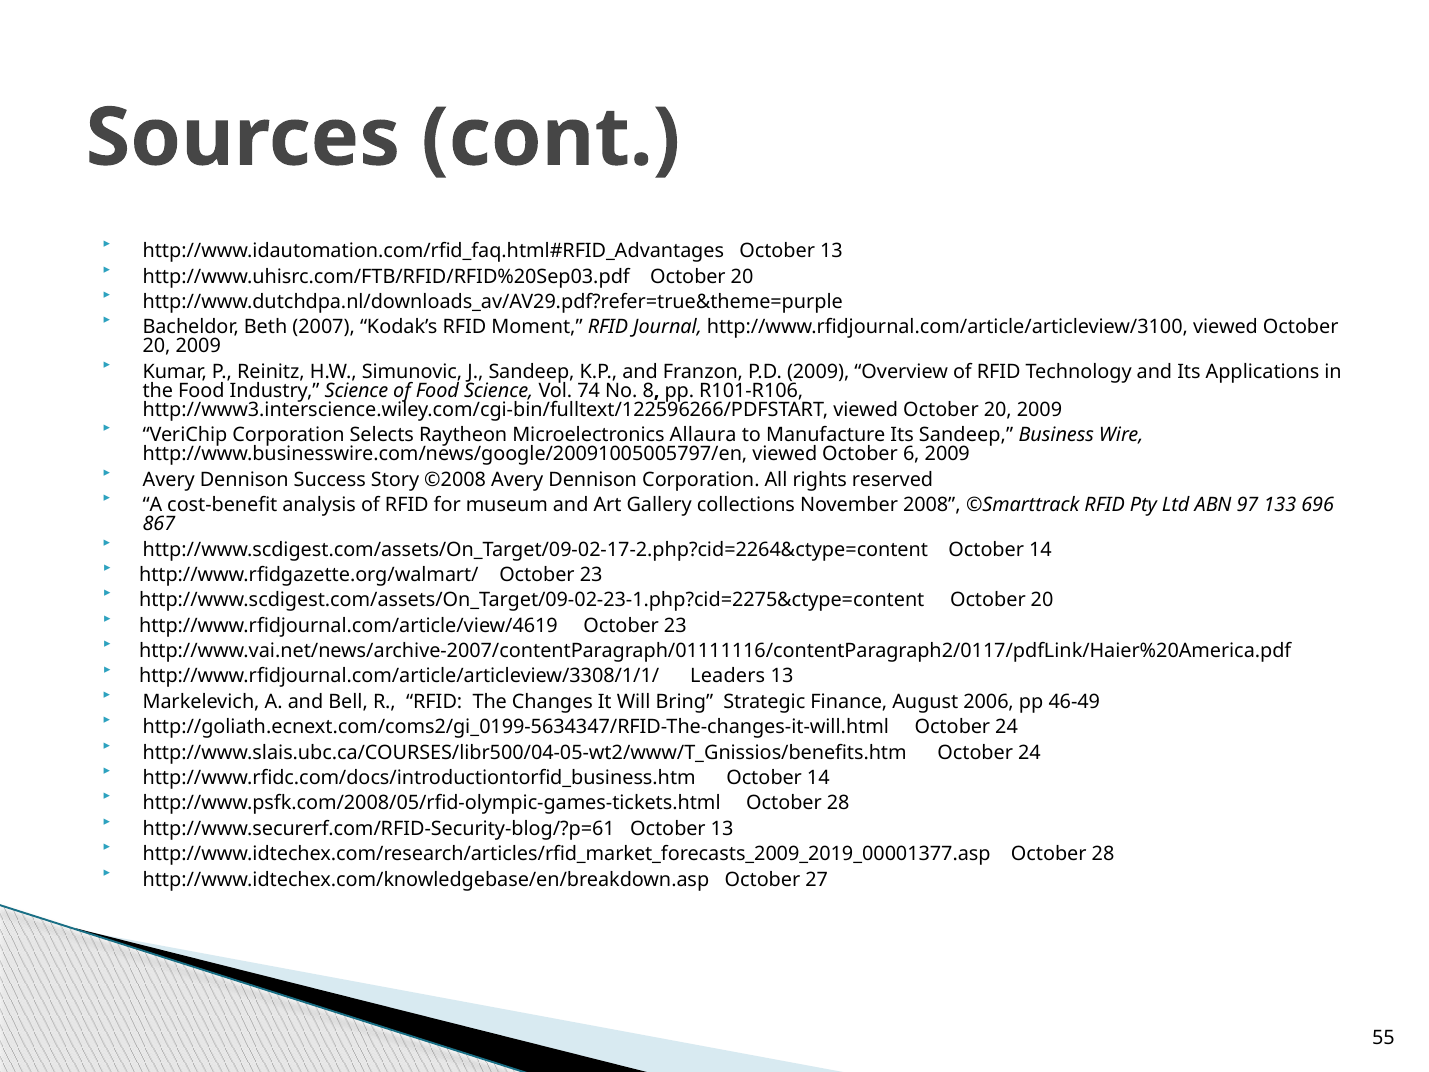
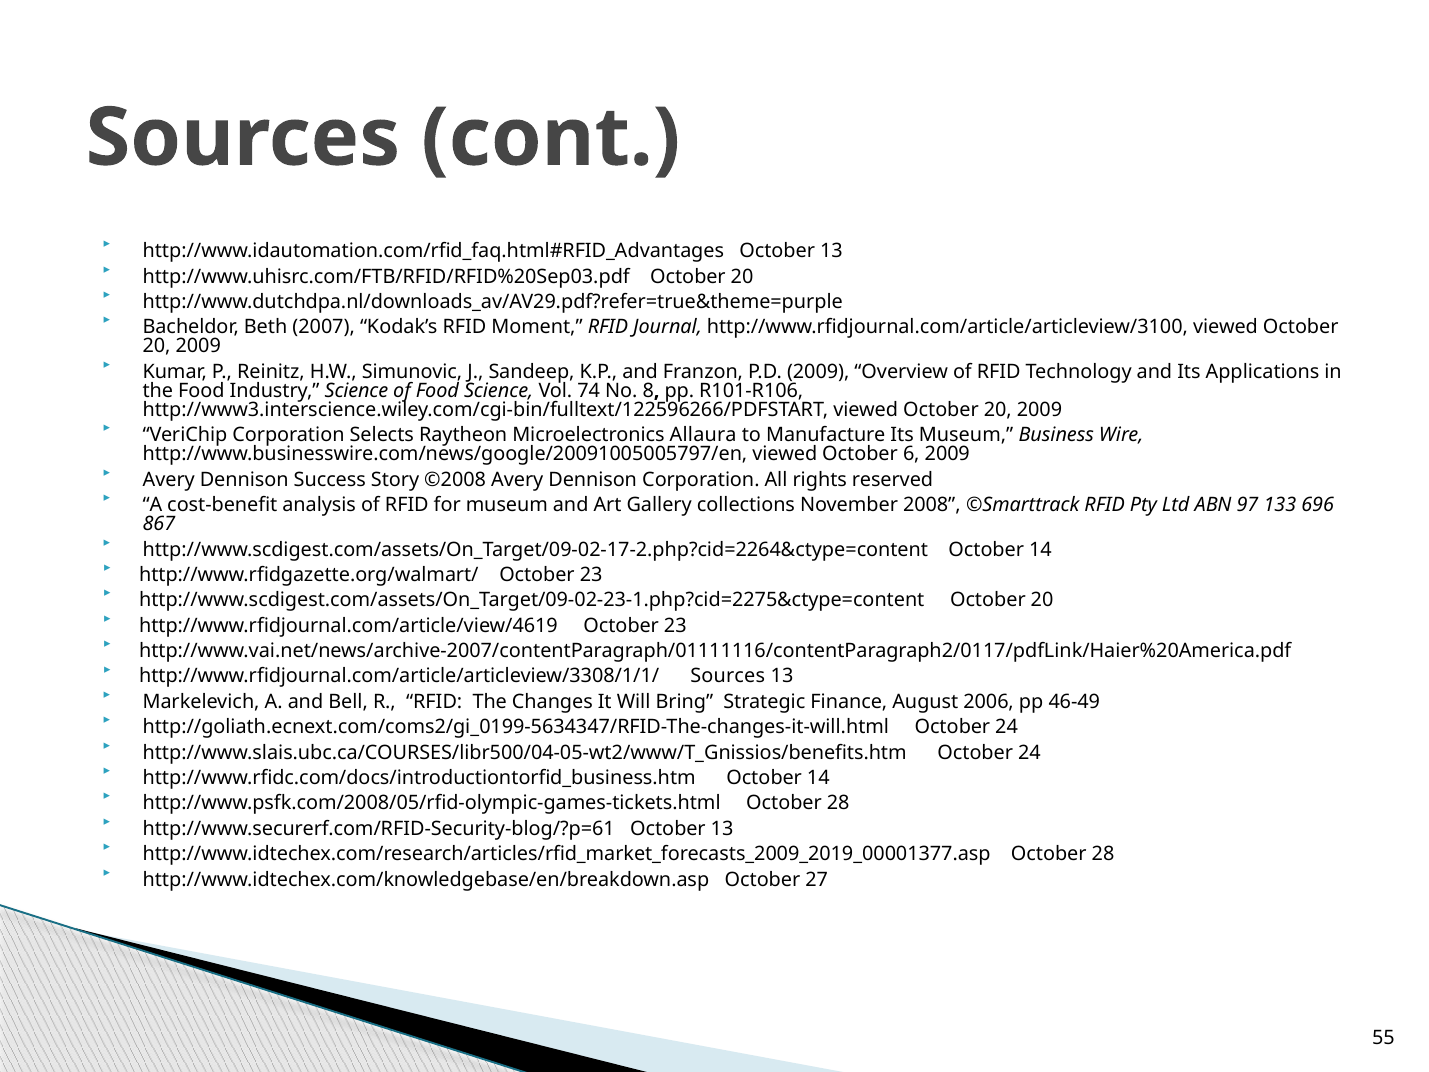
Its Sandeep: Sandeep -> Museum
http://www.rfidjournal.com/article/articleview/3308/1/1/ Leaders: Leaders -> Sources
